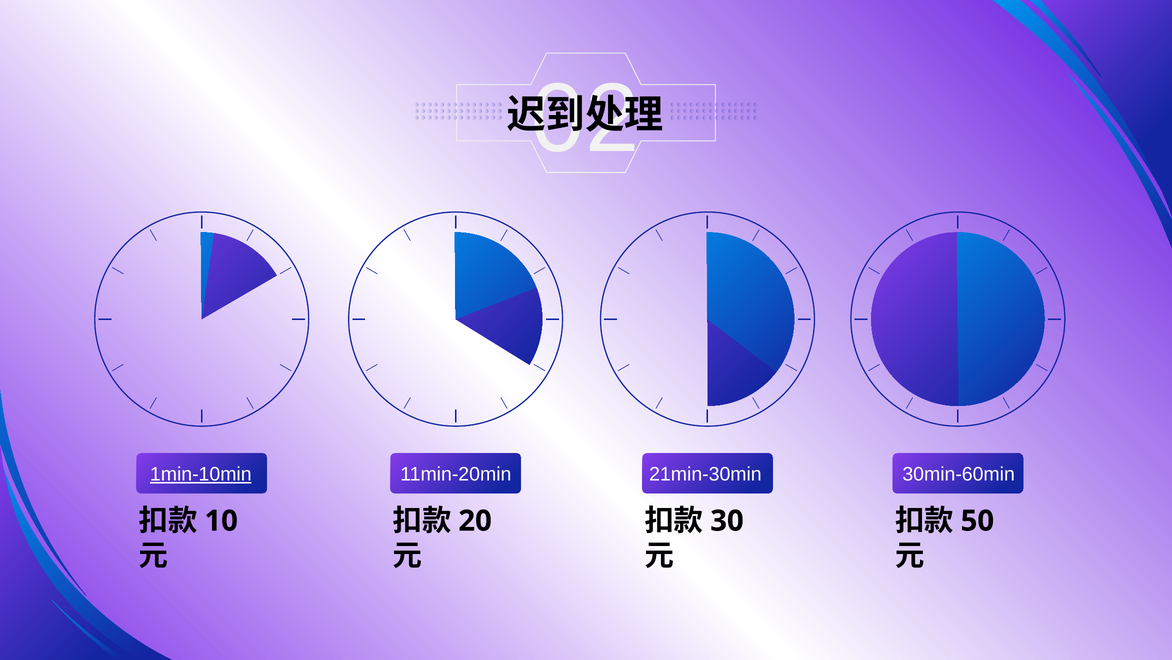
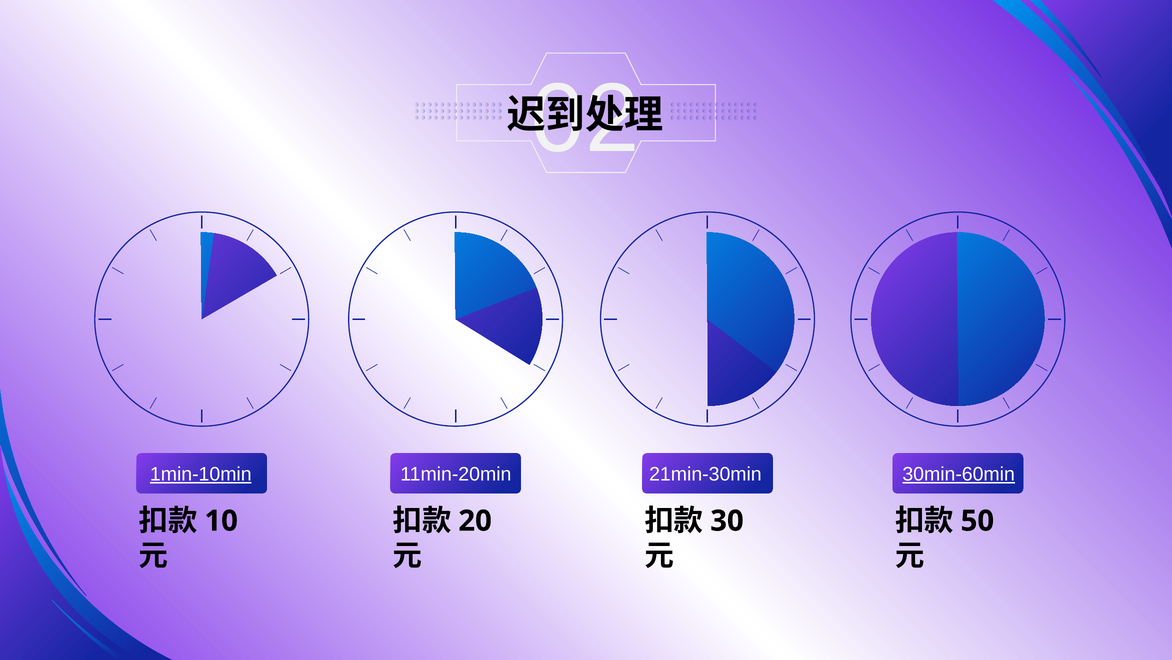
30min-60min underline: none -> present
